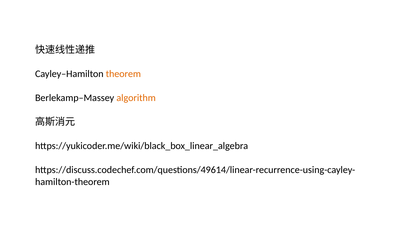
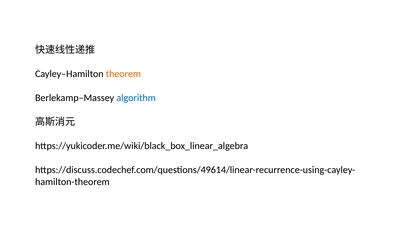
algorithm colour: orange -> blue
